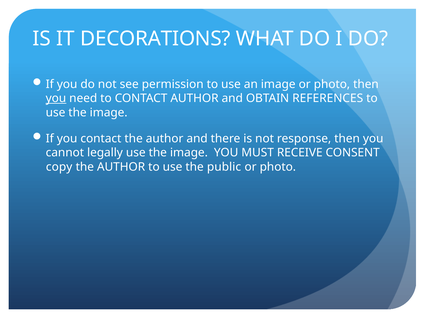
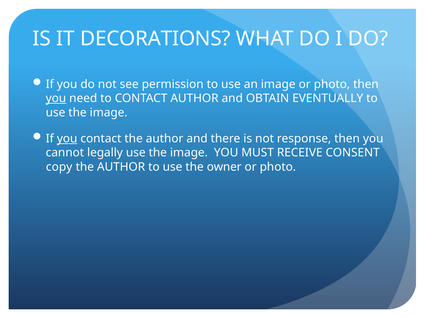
REFERENCES: REFERENCES -> EVENTUALLY
you at (67, 139) underline: none -> present
public: public -> owner
